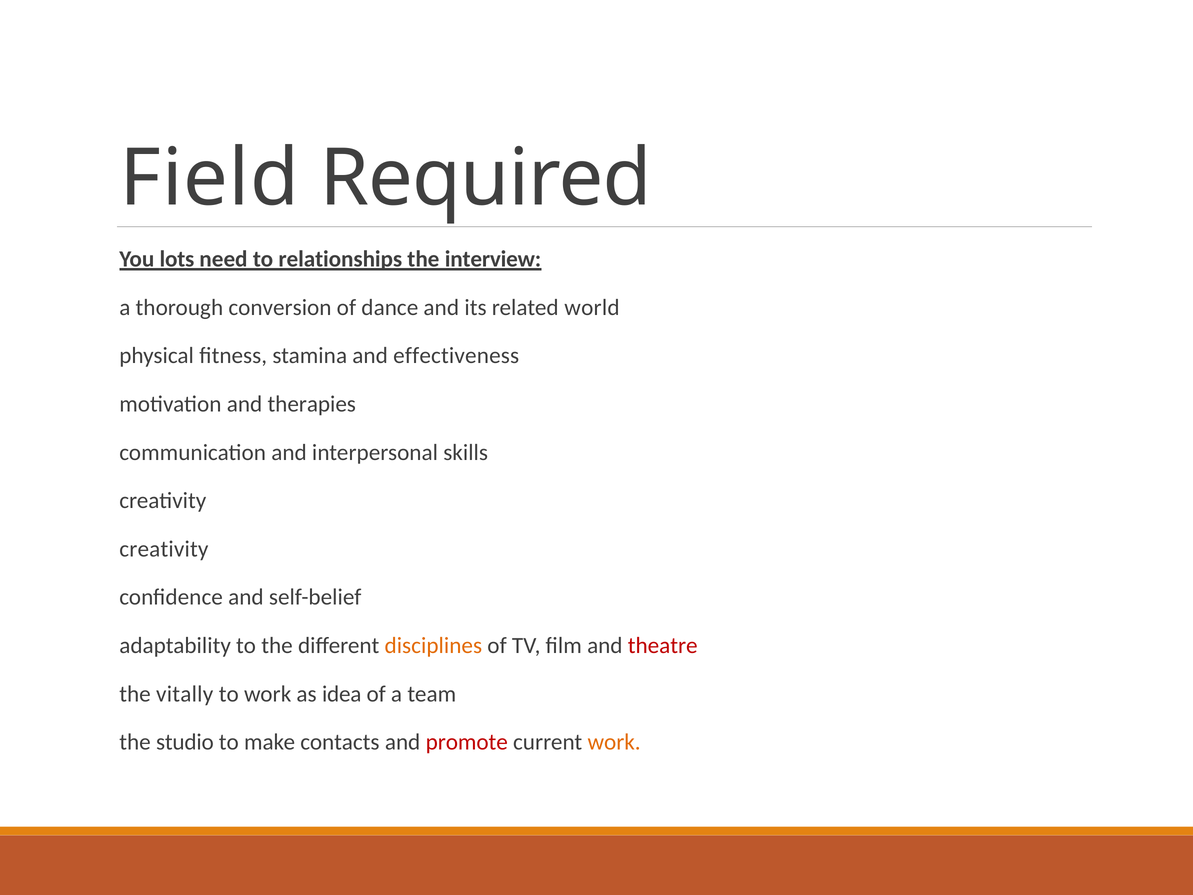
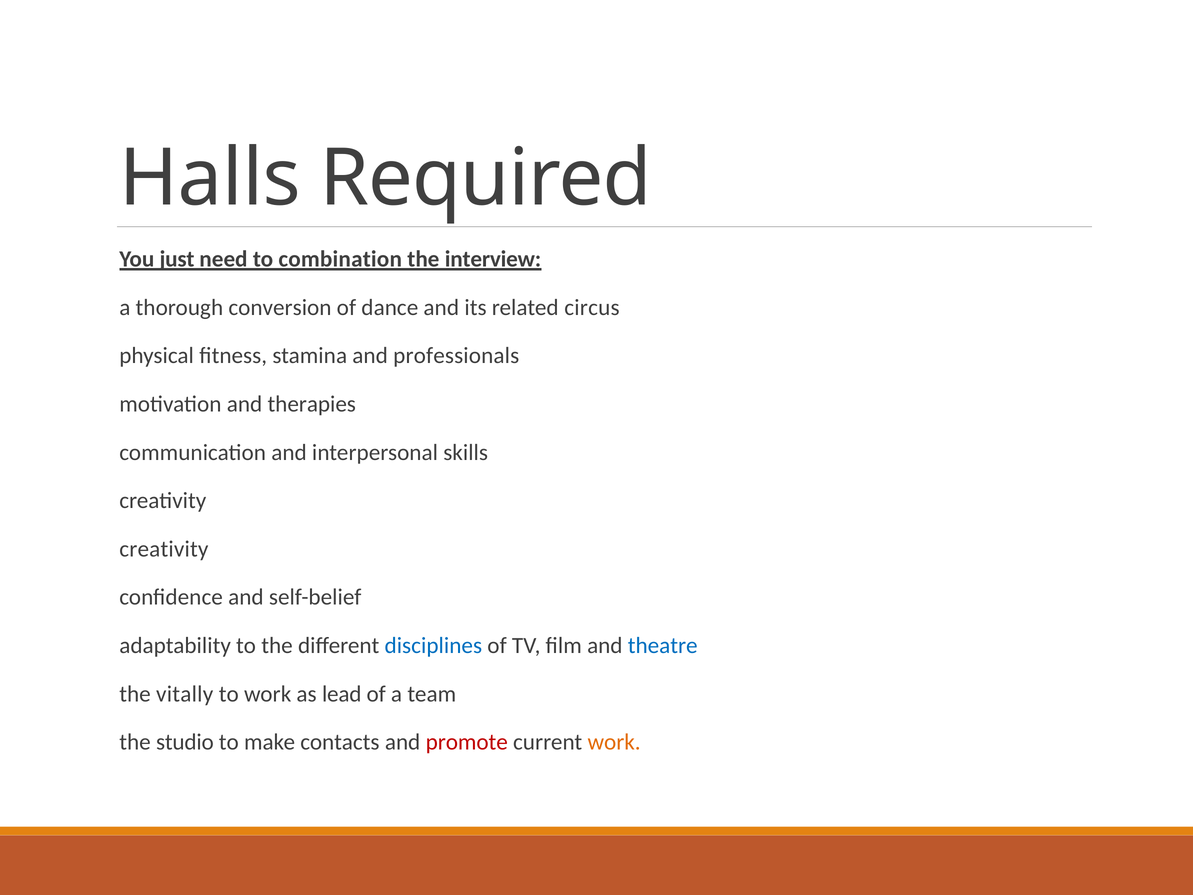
Field: Field -> Halls
lots: lots -> just
relationships: relationships -> combination
world: world -> circus
effectiveness: effectiveness -> professionals
disciplines colour: orange -> blue
theatre colour: red -> blue
idea: idea -> lead
